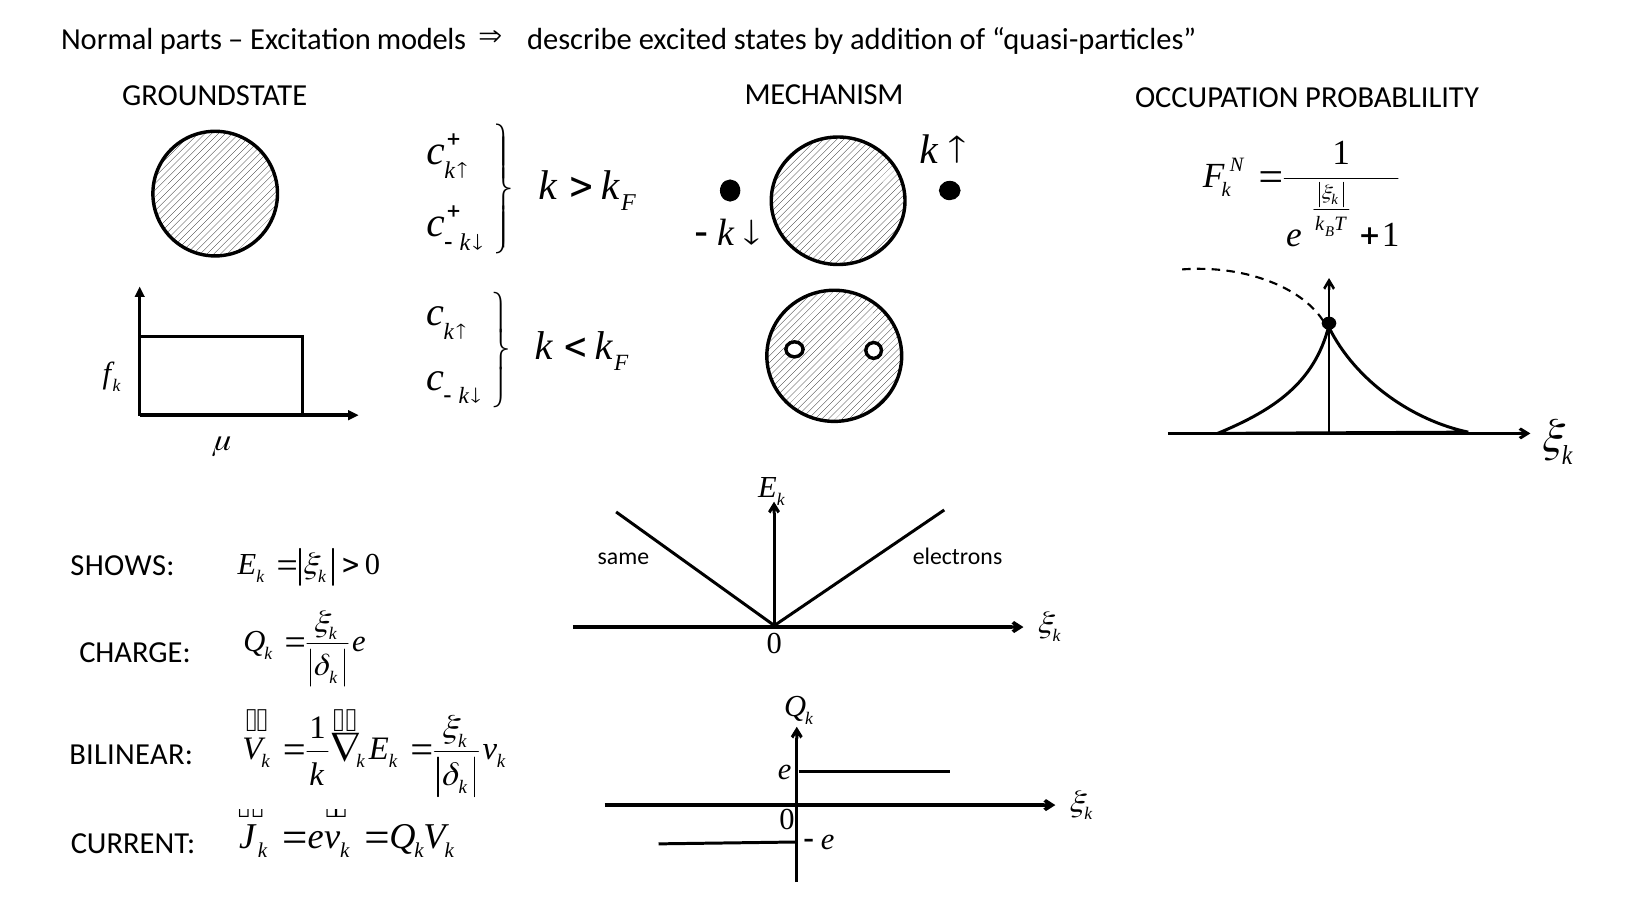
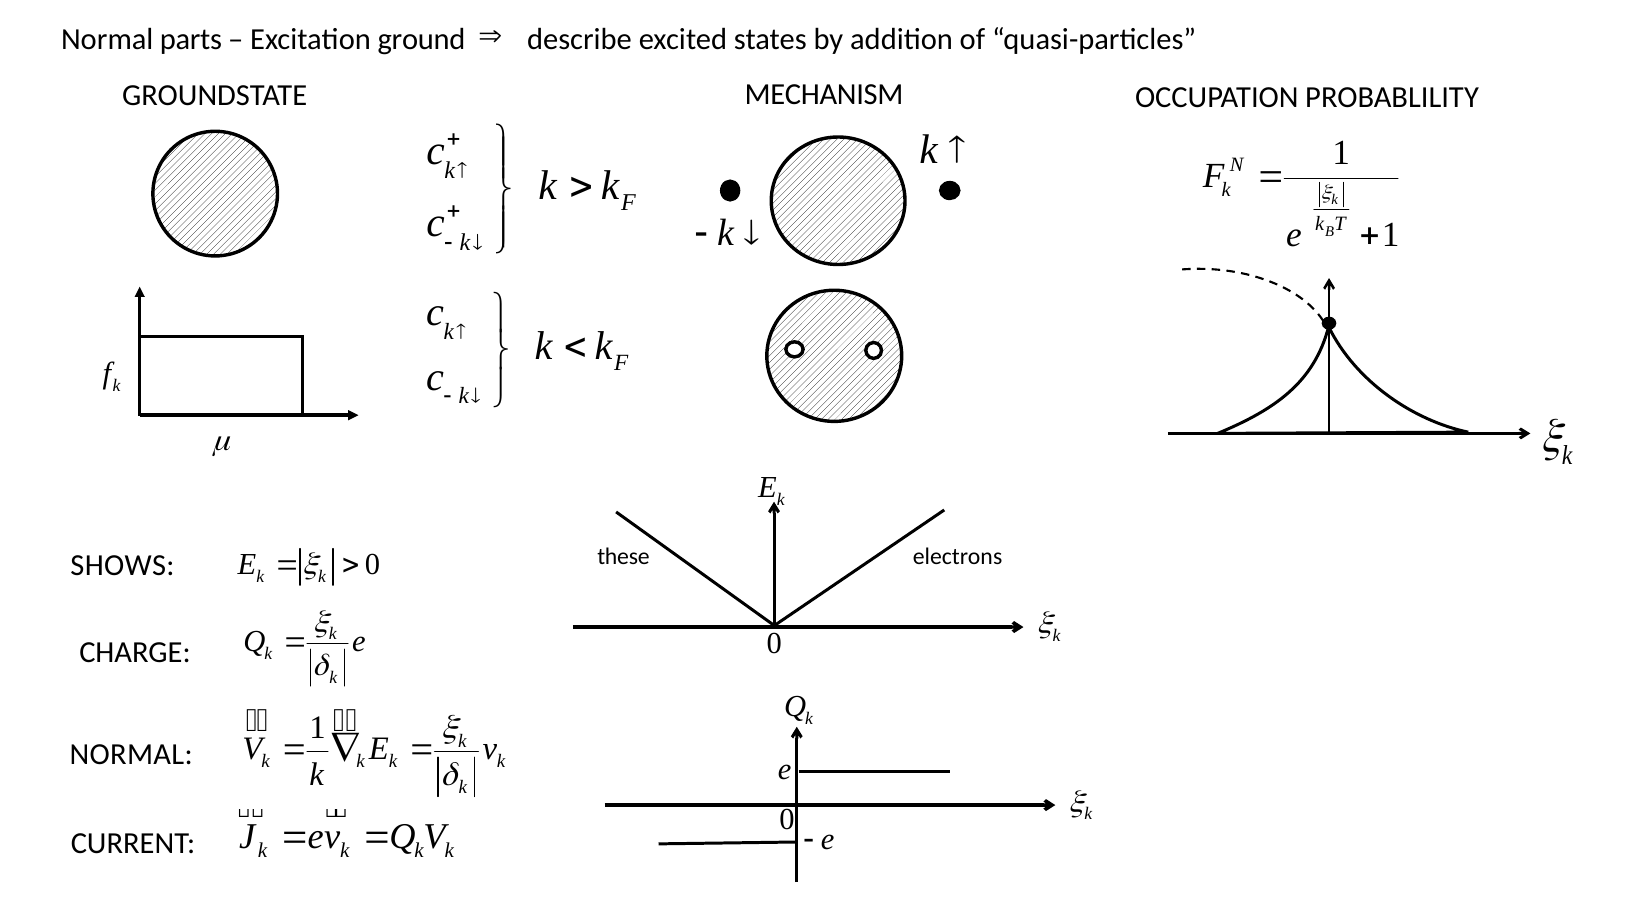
models: models -> ground
same: same -> these
BILINEAR at (131, 755): BILINEAR -> NORMAL
